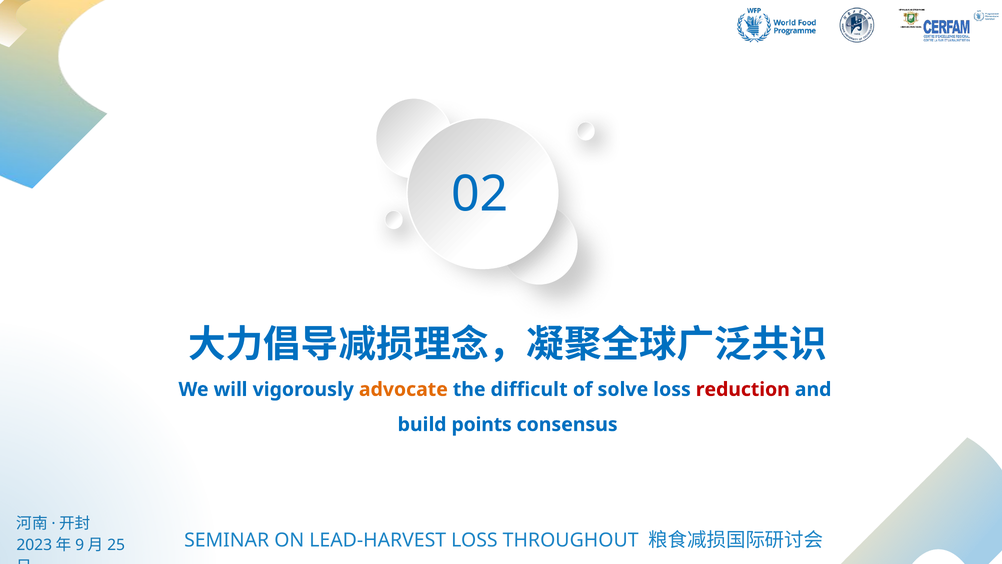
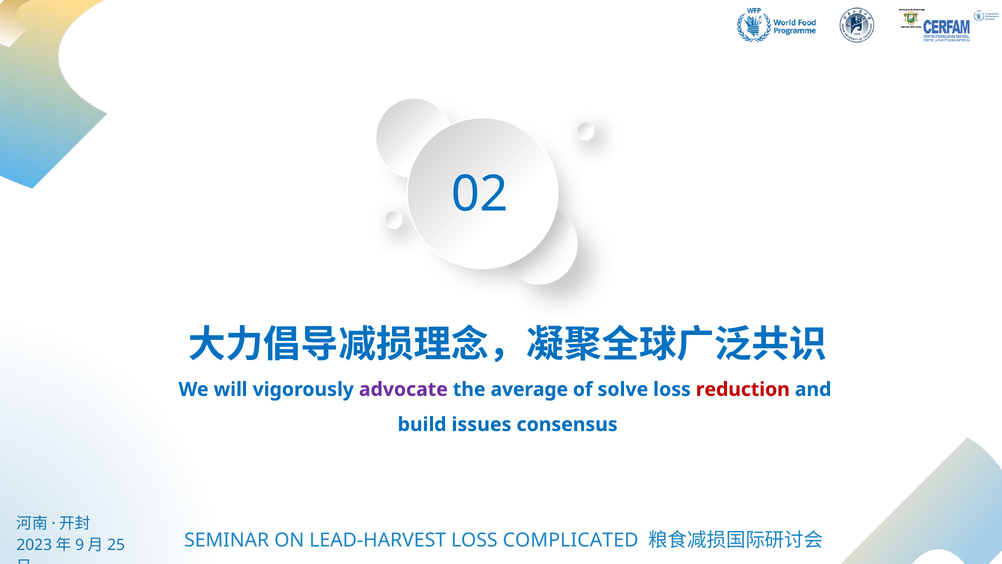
advocate colour: orange -> purple
difficult: difficult -> average
points: points -> issues
THROUGHOUT: THROUGHOUT -> COMPLICATED
